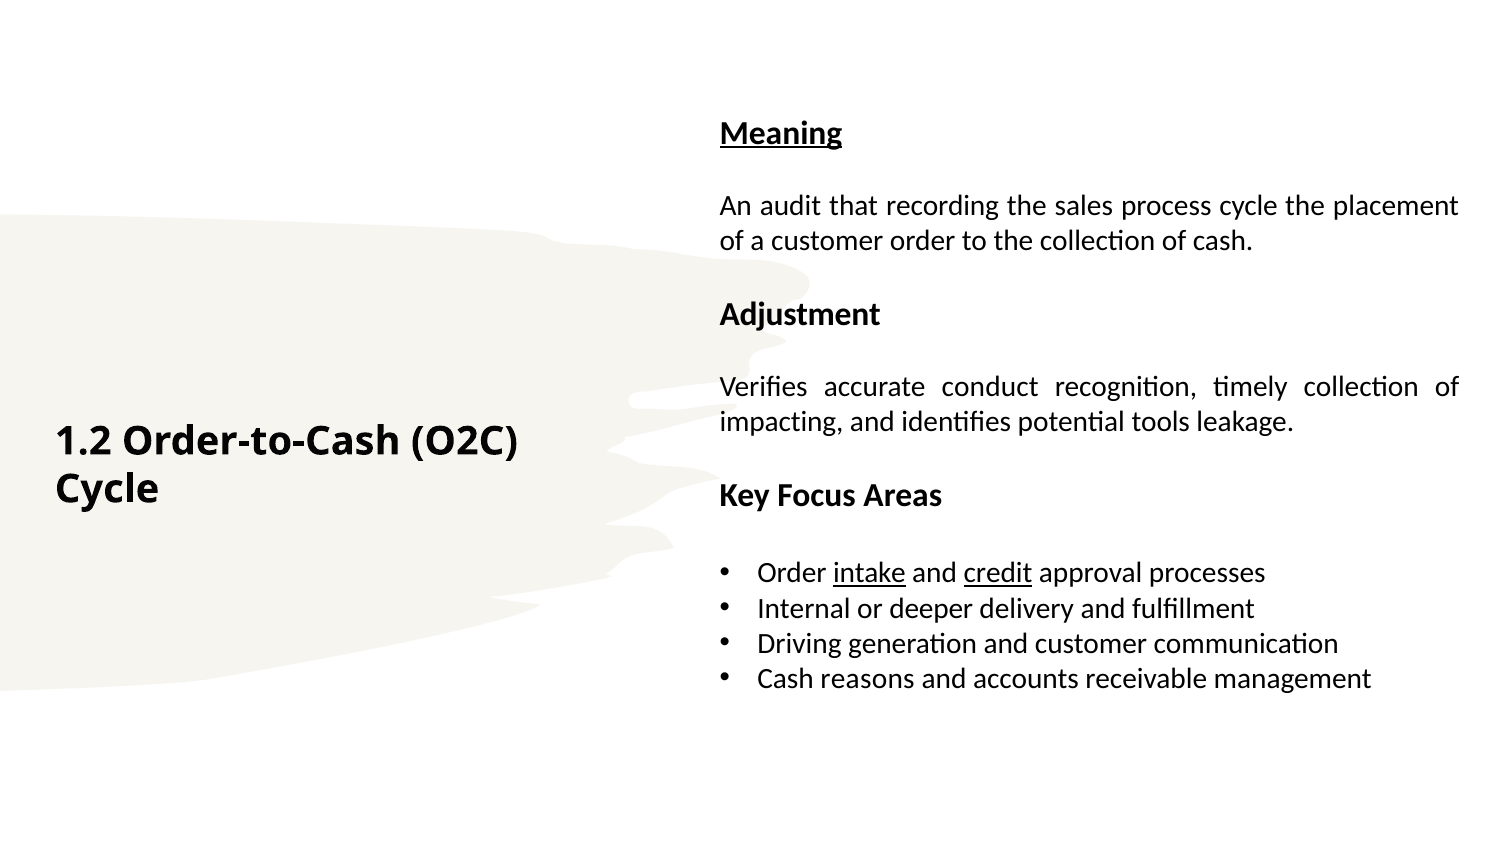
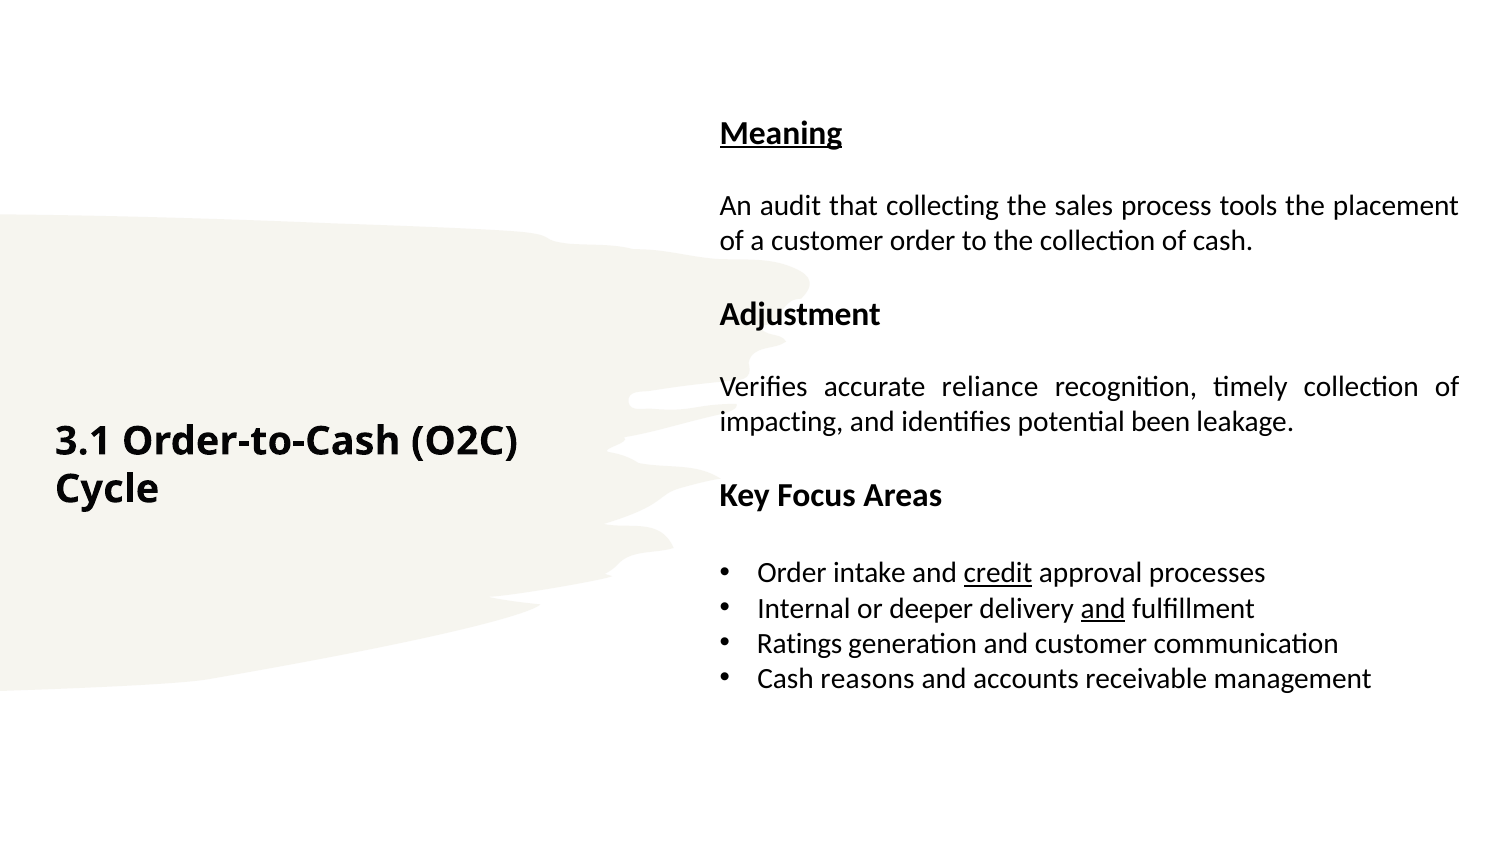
recording: recording -> collecting
process cycle: cycle -> tools
conduct: conduct -> reliance
tools: tools -> been
1.2: 1.2 -> 3.1
intake underline: present -> none
and at (1103, 609) underline: none -> present
Driving: Driving -> Ratings
